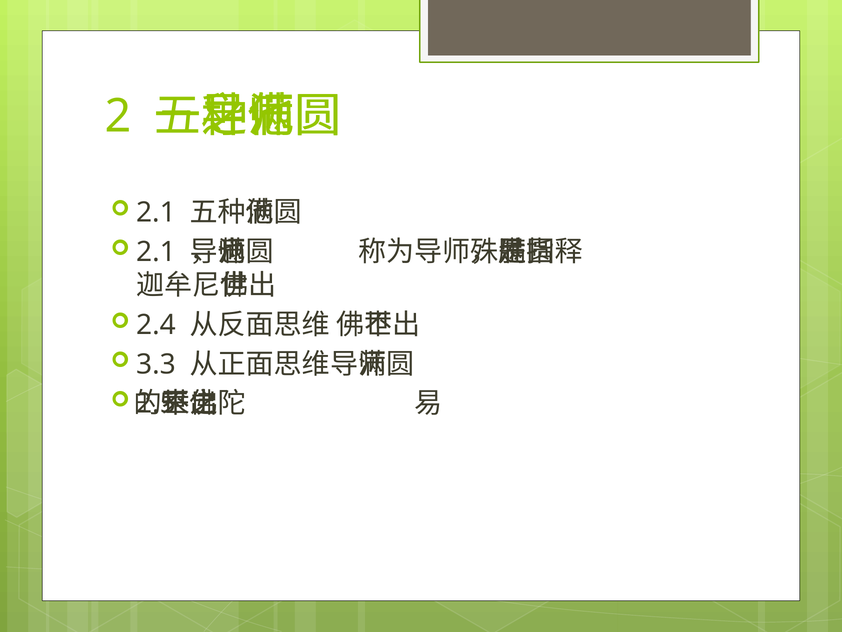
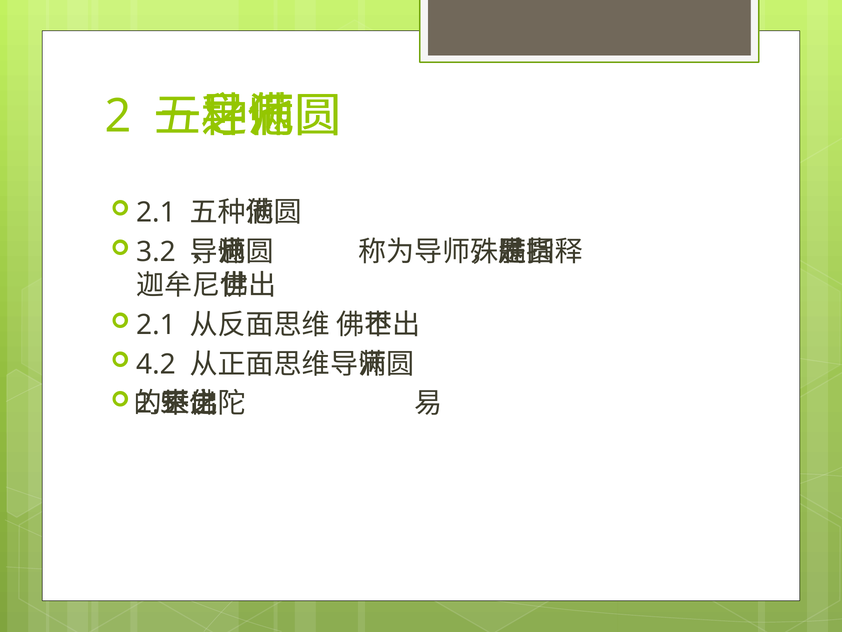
2.1 at (156, 252): 2.1 -> 3.2
2.4 at (156, 325): 2.4 -> 2.1
3.3: 3.3 -> 4.2
